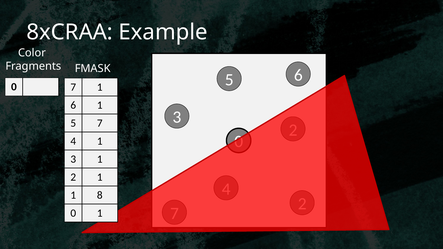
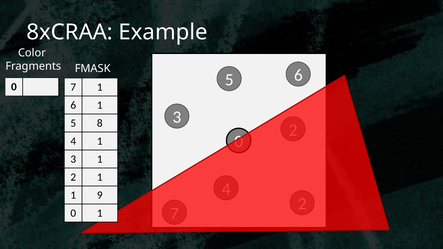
5 7: 7 -> 8
8: 8 -> 9
